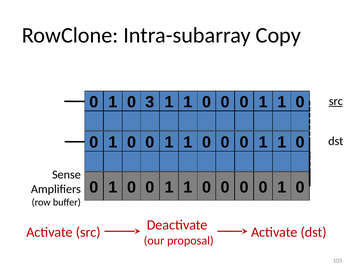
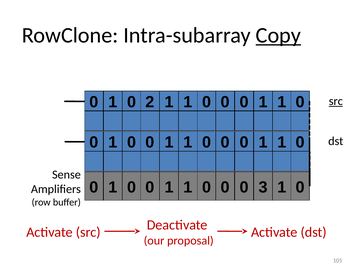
Copy underline: none -> present
3: 3 -> 2
0 0 0 0: 0 -> 3
